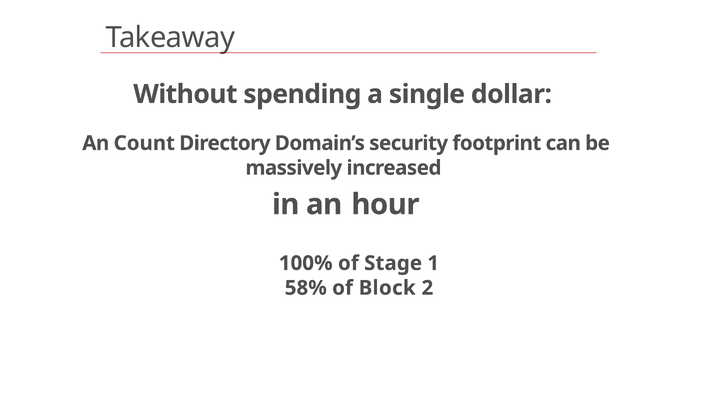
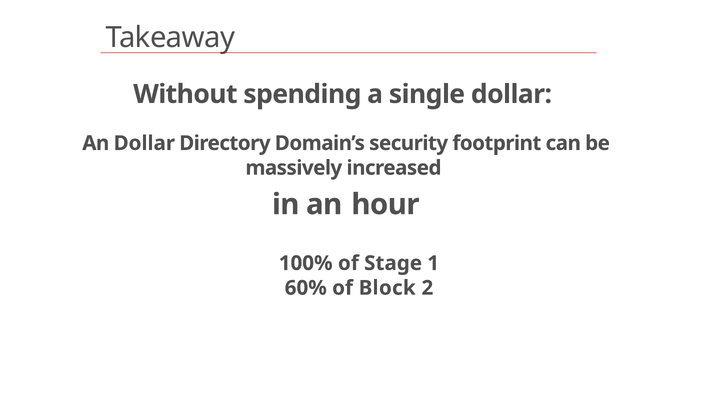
An Count: Count -> Dollar
58%: 58% -> 60%
